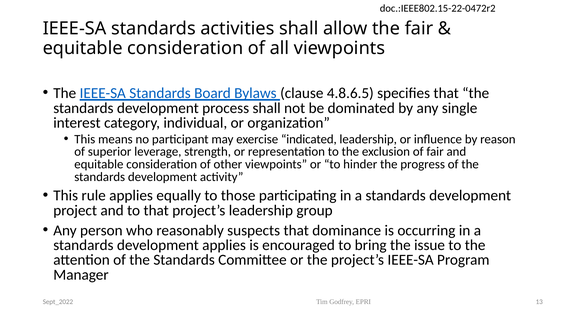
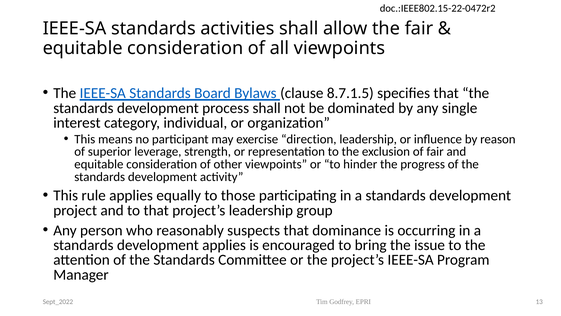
4.8.6.5: 4.8.6.5 -> 8.7.1.5
indicated: indicated -> direction
